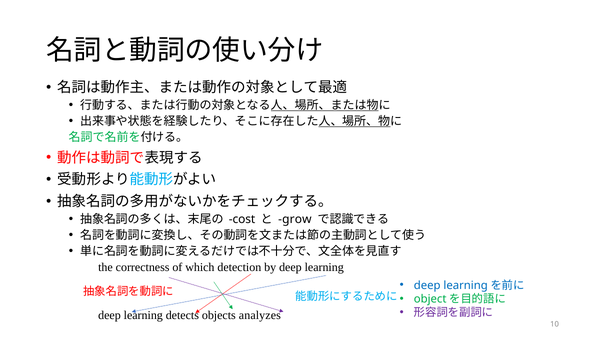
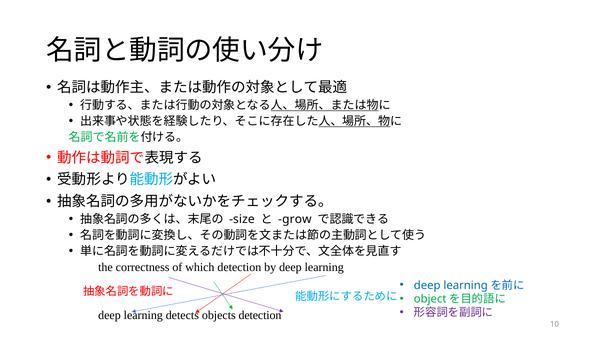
cost: cost -> size
objects analyzes: analyzes -> detection
